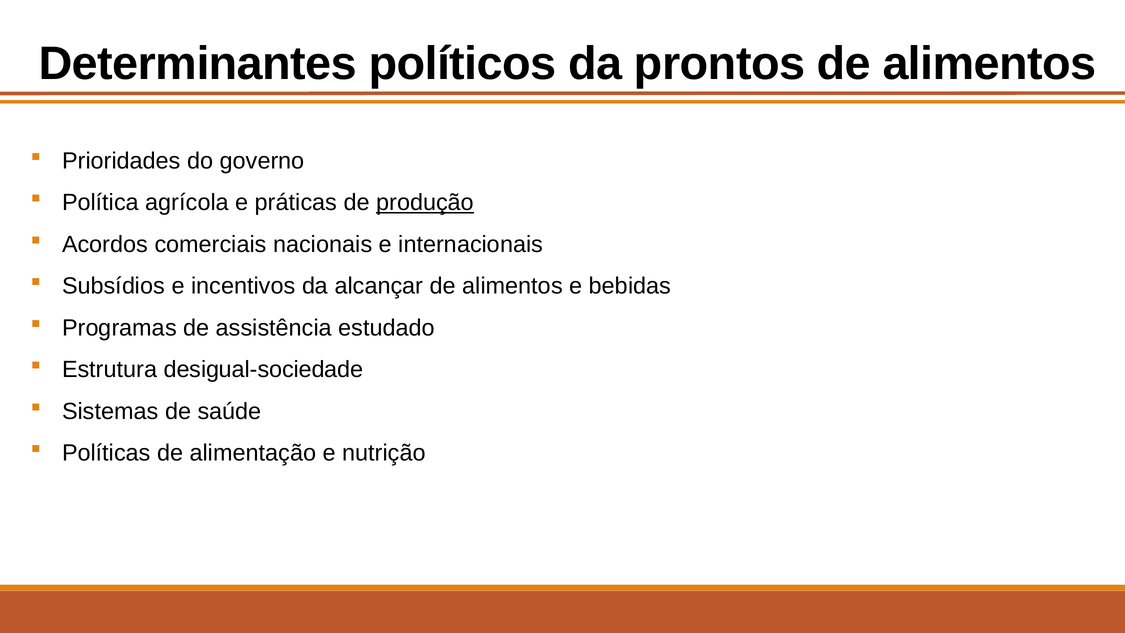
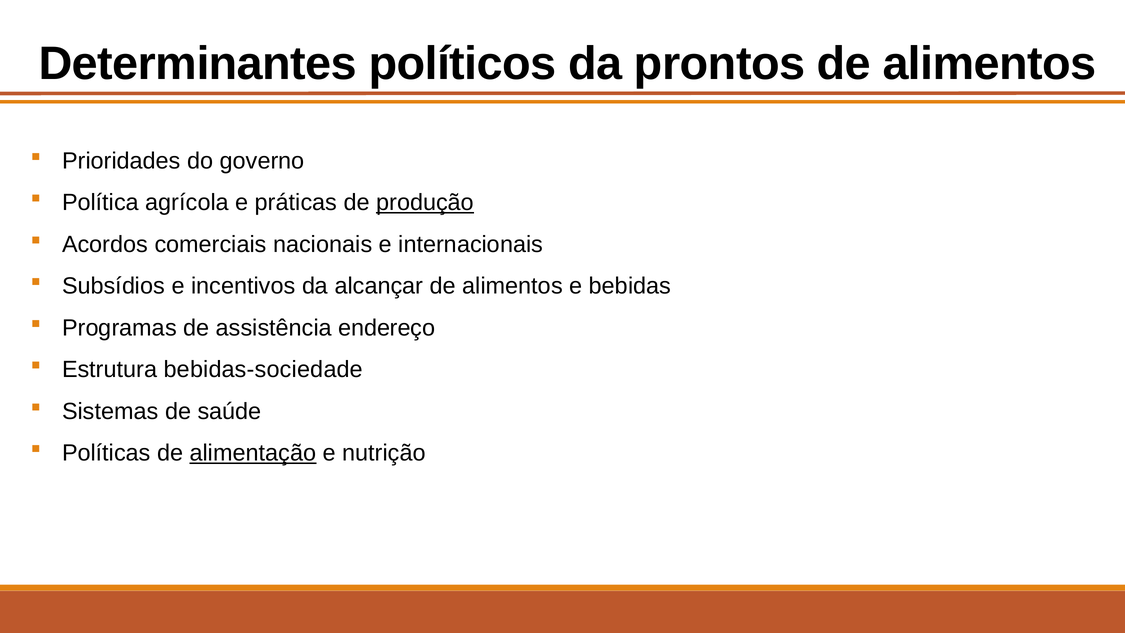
estudado: estudado -> endereço
desigual-sociedade: desigual-sociedade -> bebidas-sociedade
alimentação underline: none -> present
